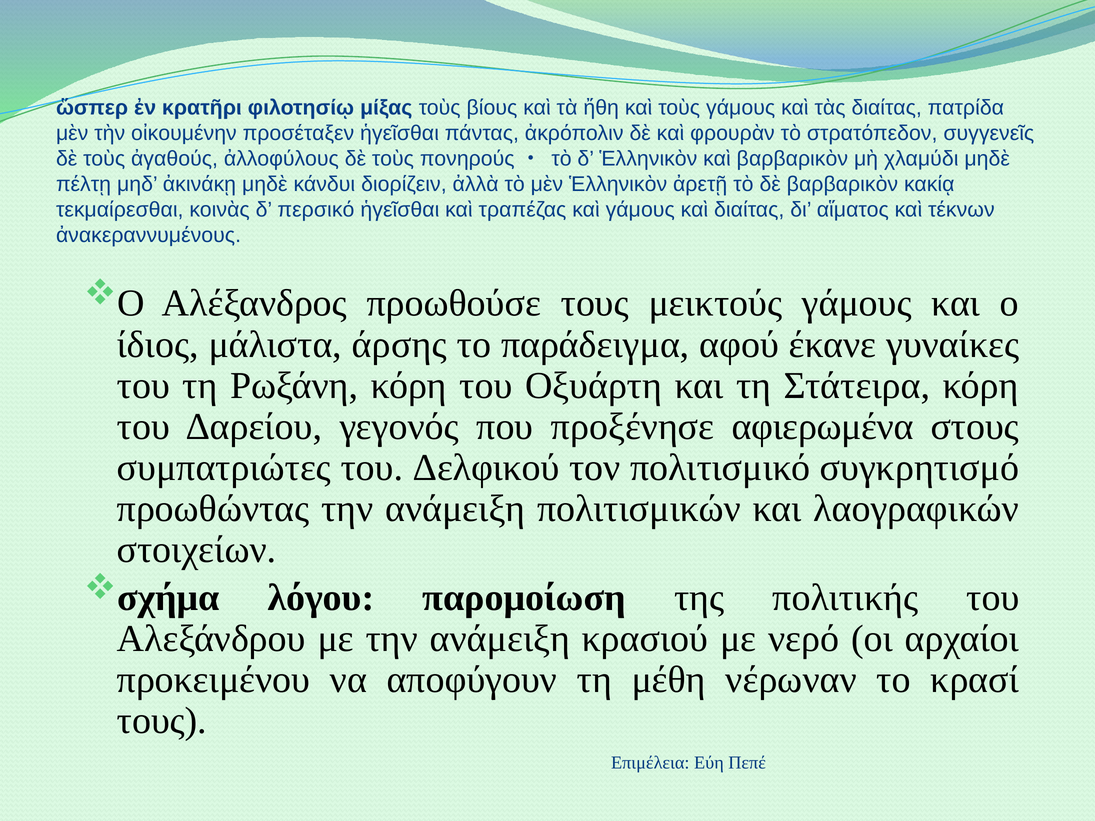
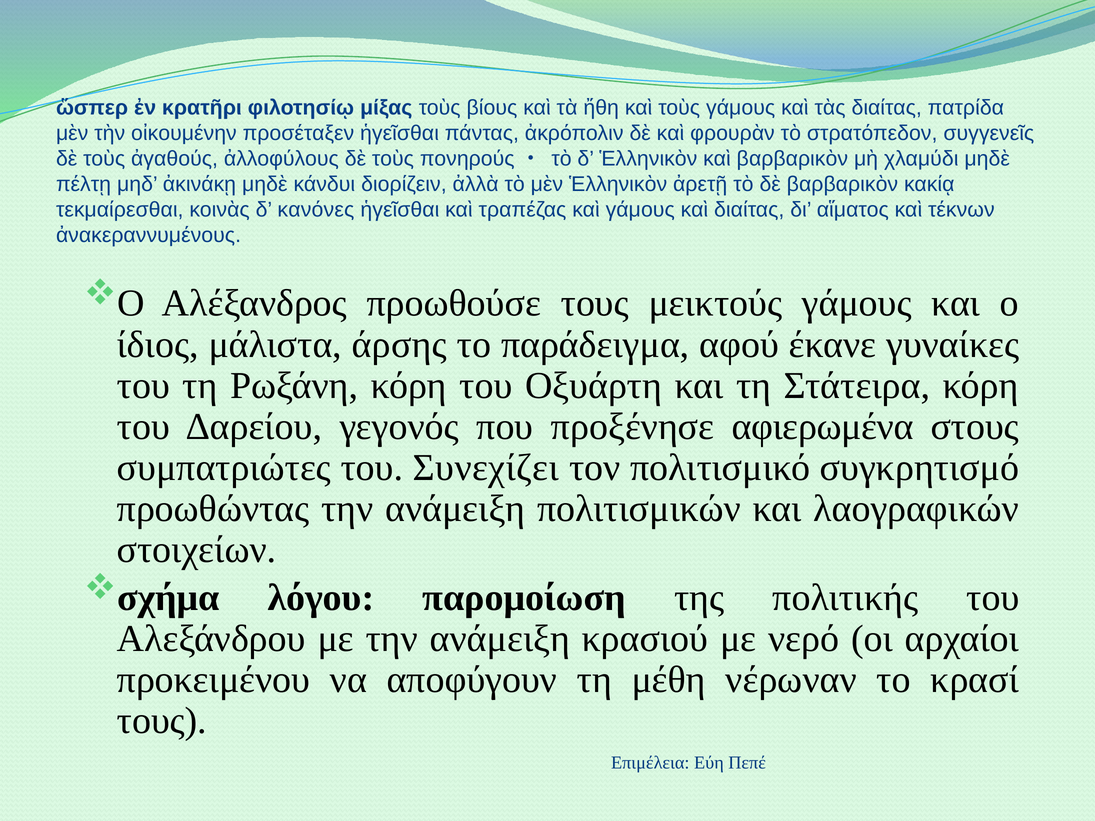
περσικό: περσικό -> κανόνες
Δελφικού: Δελφικού -> Συνεχίζει
